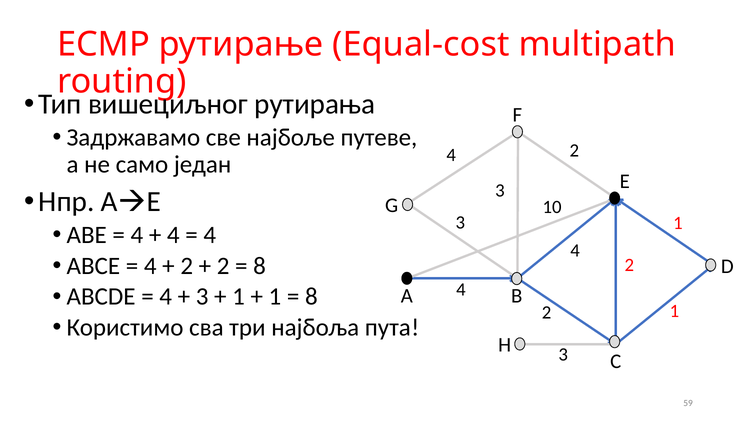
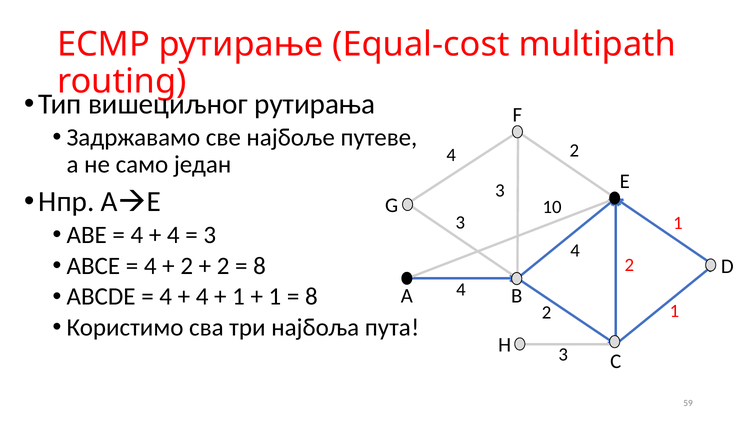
4 at (210, 235): 4 -> 3
3 at (202, 297): 3 -> 4
